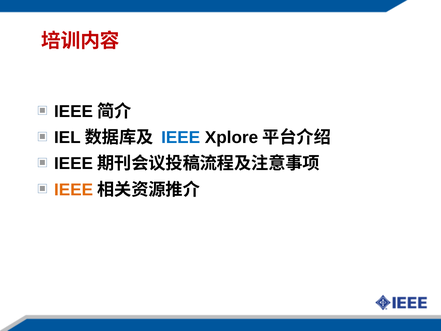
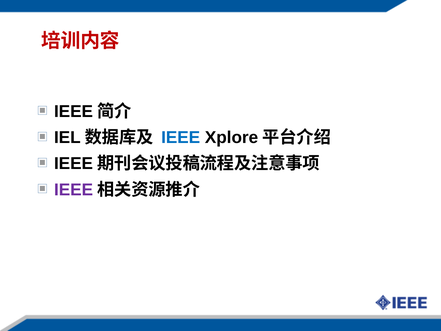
IEEE at (74, 190) colour: orange -> purple
